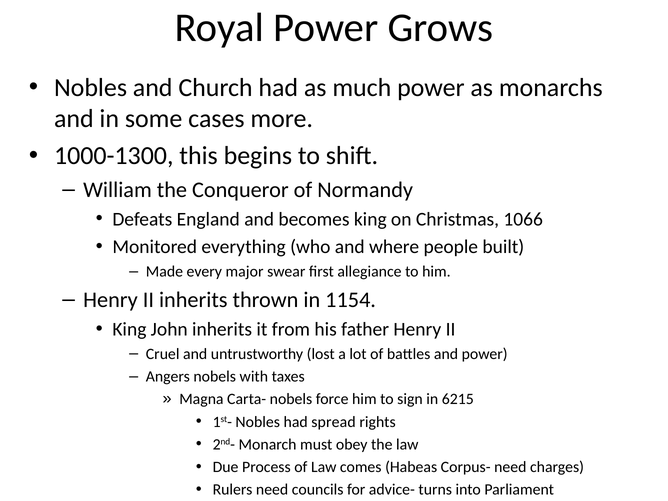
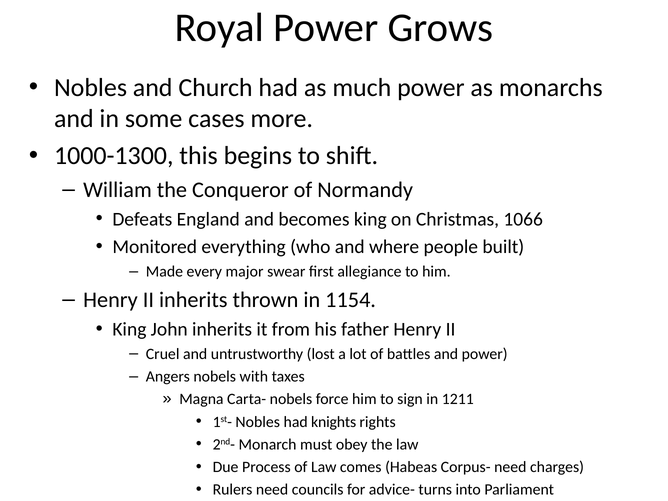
6215: 6215 -> 1211
spread: spread -> knights
